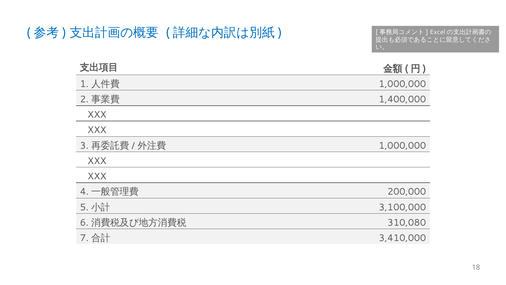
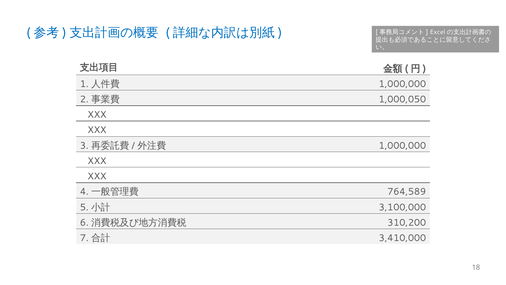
1,400,000: 1,400,000 -> 1,000,050
200,000: 200,000 -> 764,589
310,080: 310,080 -> 310,200
